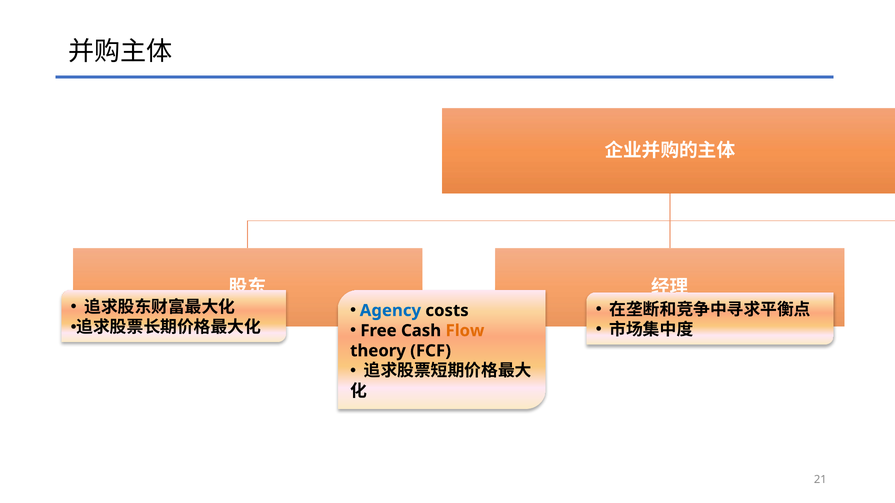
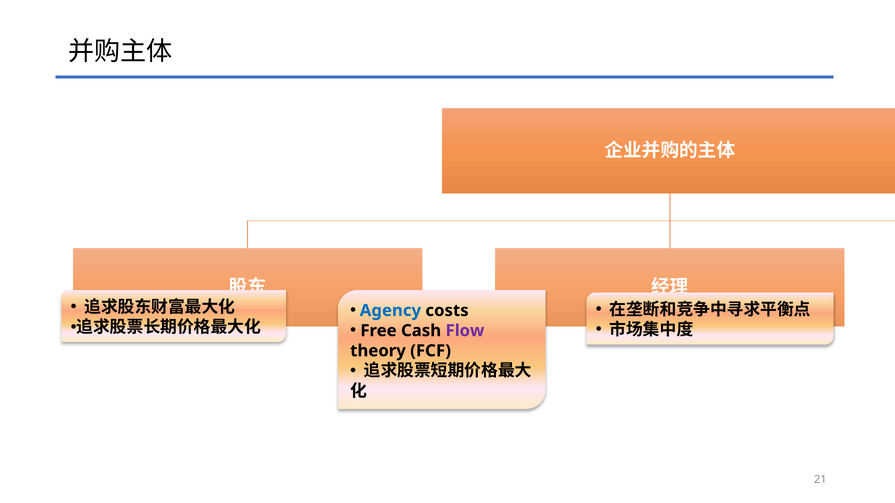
Flow colour: orange -> purple
